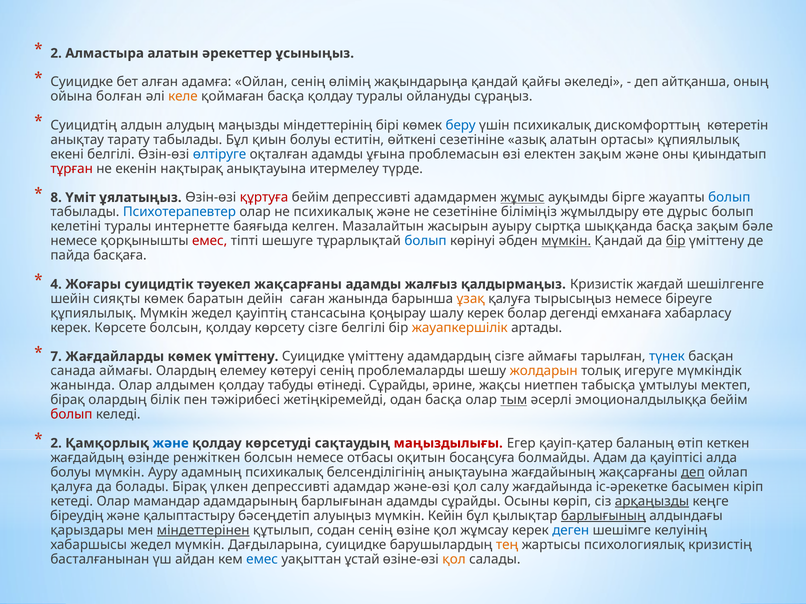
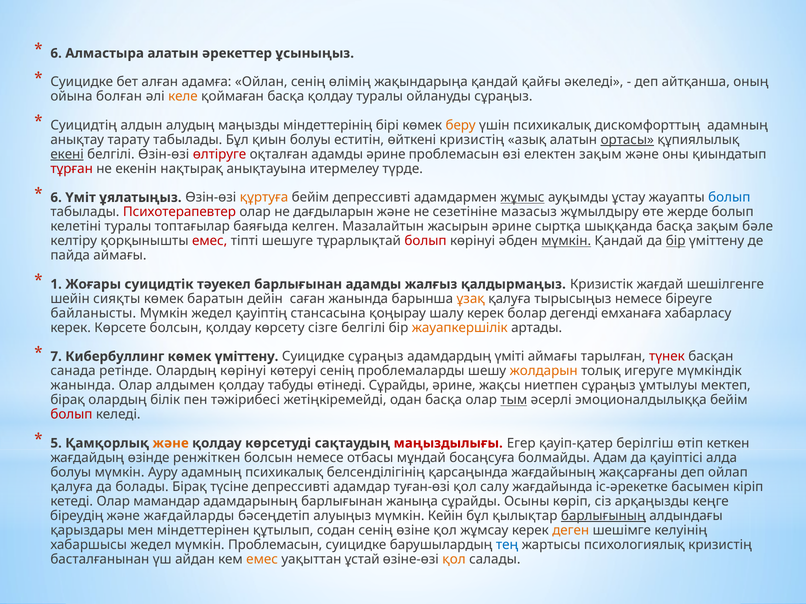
2 at (56, 53): 2 -> 6
беру colour: blue -> orange
дискомфорттың көтеретін: көтеретін -> адамның
өйткені сезетініне: сезетініне -> кризистің
ортасы underline: none -> present
екені underline: none -> present
өлтіруге colour: blue -> red
адамды ұғына: ұғына -> әрине
8 at (56, 198): 8 -> 6
құртуға colour: red -> orange
бірге: бірге -> ұстау
Психотерапевтер colour: blue -> red
не психикалық: психикалық -> дағдыларын
біліміңіз: біліміңіз -> мазасыз
дұрыс: дұрыс -> жерде
интернетте: интернетте -> топтағылар
жасырын ауыру: ауыру -> әрине
немесе at (74, 241): немесе -> келтіру
болып at (426, 241) colour: blue -> red
пайда басқаға: басқаға -> аймағы
4: 4 -> 1
тәуекел жақсарғаны: жақсарғаны -> барлығынан
құпиялылық at (93, 313): құпиялылық -> байланысты
Жағдайларды: Жағдайларды -> Кибербуллинг
Суицидке үміттену: үміттену -> сұраңыз
адамдардың сізге: сізге -> үміті
түнек colour: blue -> red
санада аймағы: аймағы -> ретінде
Олардың елемеу: елемеу -> көрінуі
ниетпен табысқа: табысқа -> сұраңыз
2 at (56, 444): 2 -> 5
және at (171, 444) colour: blue -> orange
баланың: баланың -> берілгіш
оқитын: оқитын -> мұндай
белсенділігінің анықтауына: анықтауына -> қарсаңында
деп at (693, 473) underline: present -> none
үлкен: үлкен -> түсіне
және-өзі: және-өзі -> туған-өзі
барлығынан адамды: адамды -> жаныңа
арқаңызды underline: present -> none
қалыптастыру: қалыптастыру -> жағдайларды
міндеттерінен underline: present -> none
деген colour: blue -> orange
мүмкін Дағдыларына: Дағдыларына -> Проблемасын
тең colour: orange -> blue
емес at (262, 560) colour: blue -> orange
